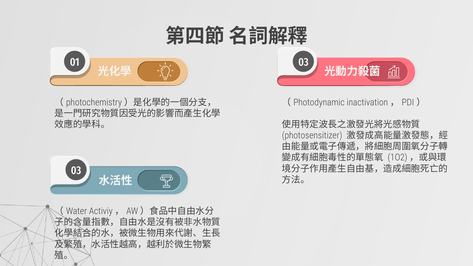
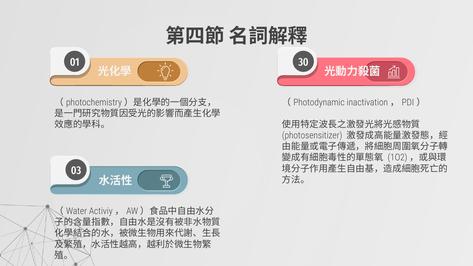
01 03: 03 -> 30
